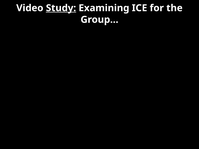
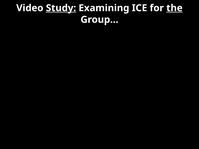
the underline: none -> present
